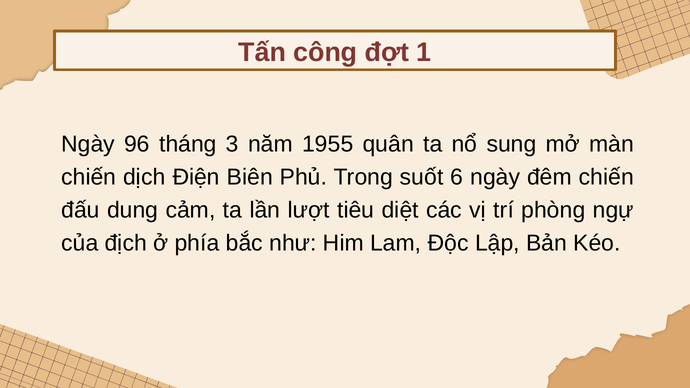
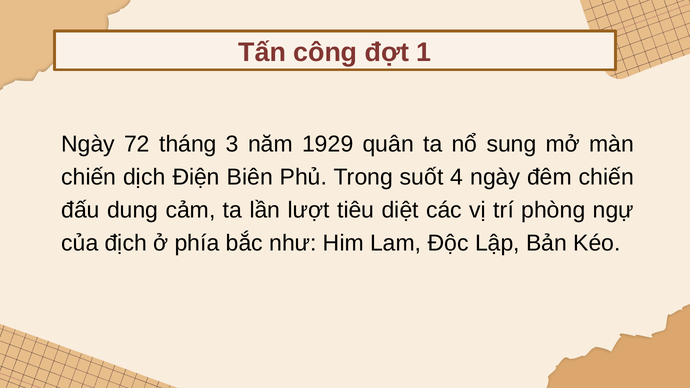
96: 96 -> 72
1955: 1955 -> 1929
6: 6 -> 4
